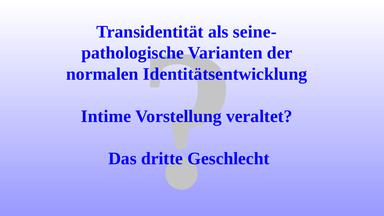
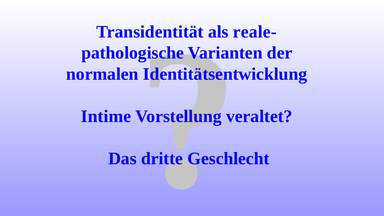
seine-: seine- -> reale-
